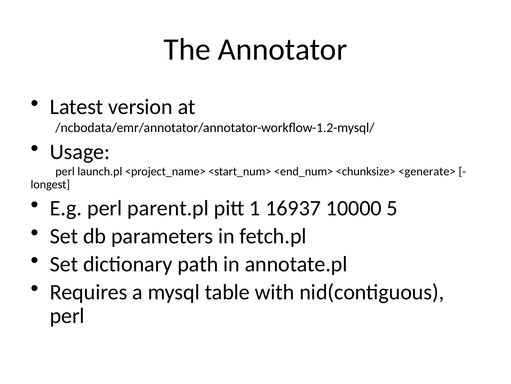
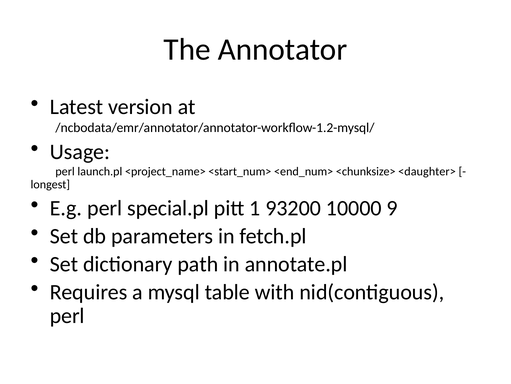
<generate>: <generate> -> <daughter>
parent.pl: parent.pl -> special.pl
16937: 16937 -> 93200
5: 5 -> 9
